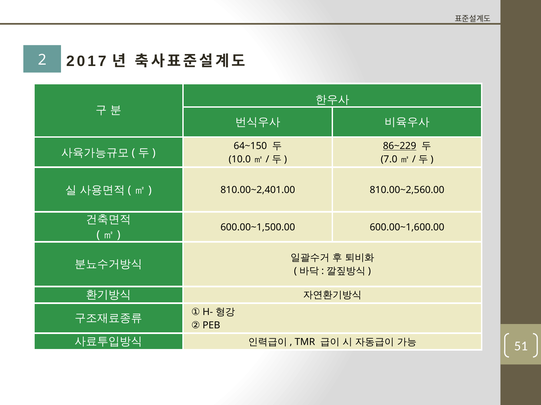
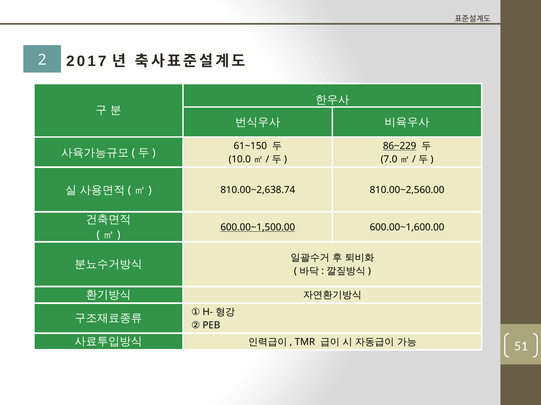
64~150: 64~150 -> 61~150
810.00~2,401.00: 810.00~2,401.00 -> 810.00~2,638.74
600.00~1,500.00 underline: none -> present
